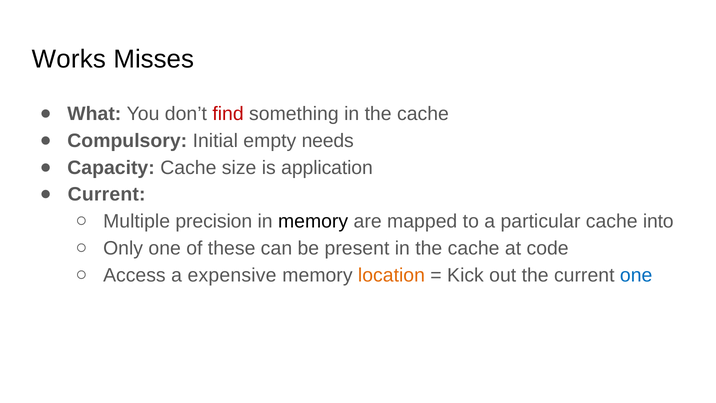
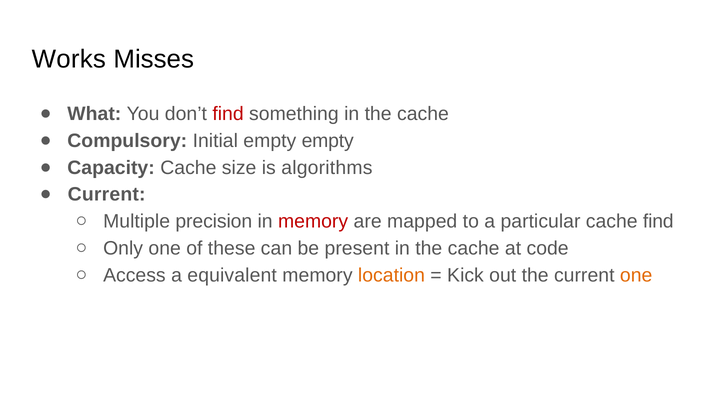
empty needs: needs -> empty
application: application -> algorithms
memory at (313, 221) colour: black -> red
cache into: into -> find
expensive: expensive -> equivalent
one at (636, 275) colour: blue -> orange
